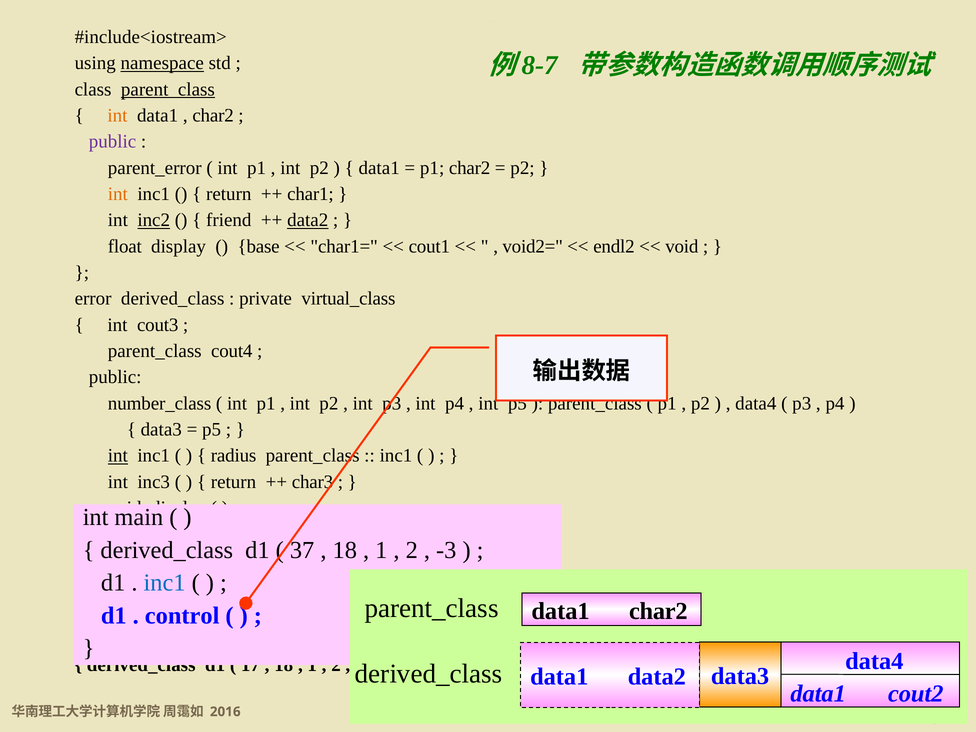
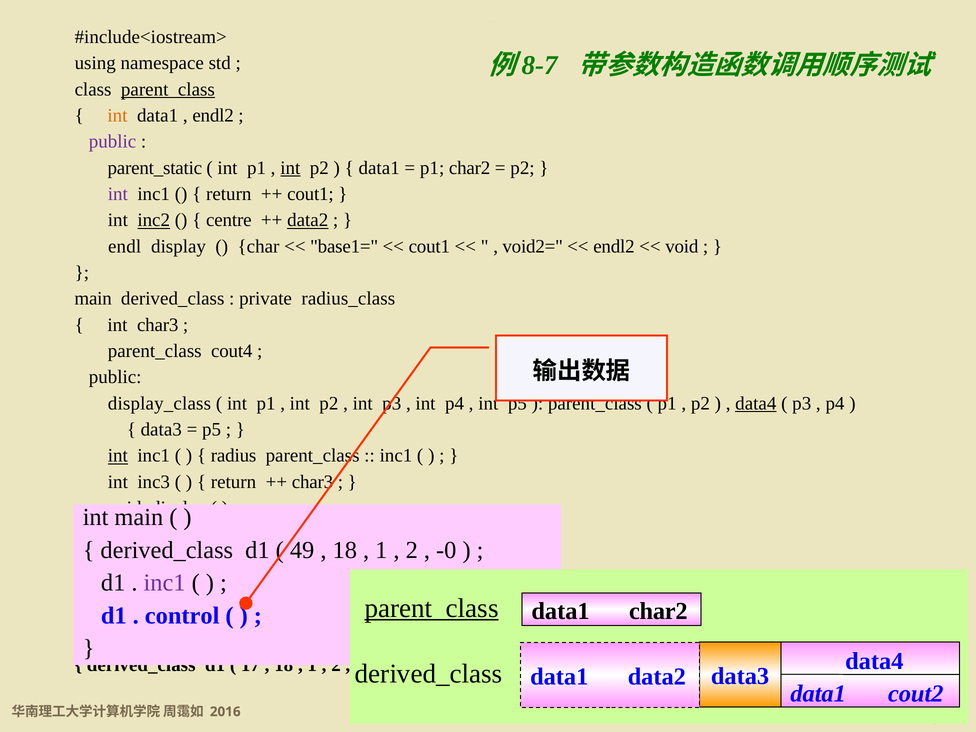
namespace underline: present -> none
char2 at (213, 116): char2 -> endl2
parent_error: parent_error -> parent_static
int at (290, 168) underline: none -> present
int at (118, 194) colour: orange -> purple
char1 at (310, 194): char1 -> cout1
friend: friend -> centre
float at (125, 246): float -> endl
base: base -> char
char1=: char1= -> base1=
error at (93, 299): error -> main
virtual_class: virtual_class -> radius_class
int cout3: cout3 -> char3
number_class: number_class -> display_class
data4 at (756, 403) underline: none -> present
37: 37 -> 49
-3: -3 -> -0
inc1 at (165, 583) colour: blue -> purple
parent_class at (432, 608) underline: none -> present
